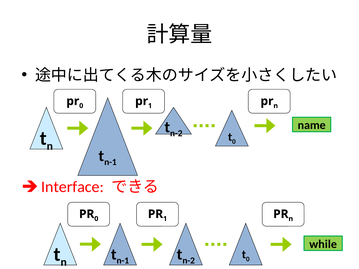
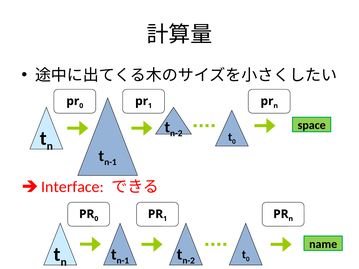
name: name -> space
while: while -> name
